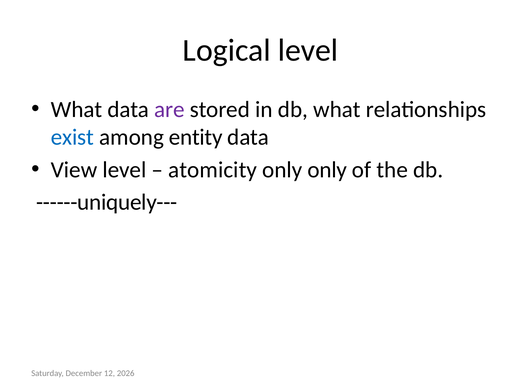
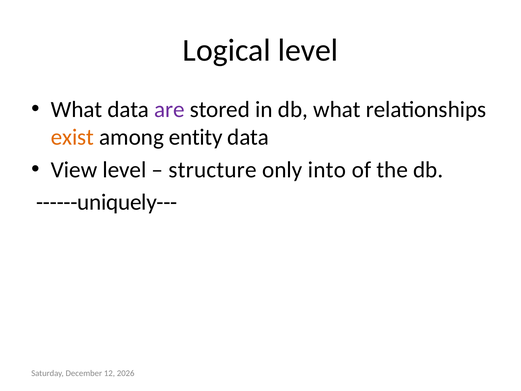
exist colour: blue -> orange
atomicity: atomicity -> structure
only only: only -> into
